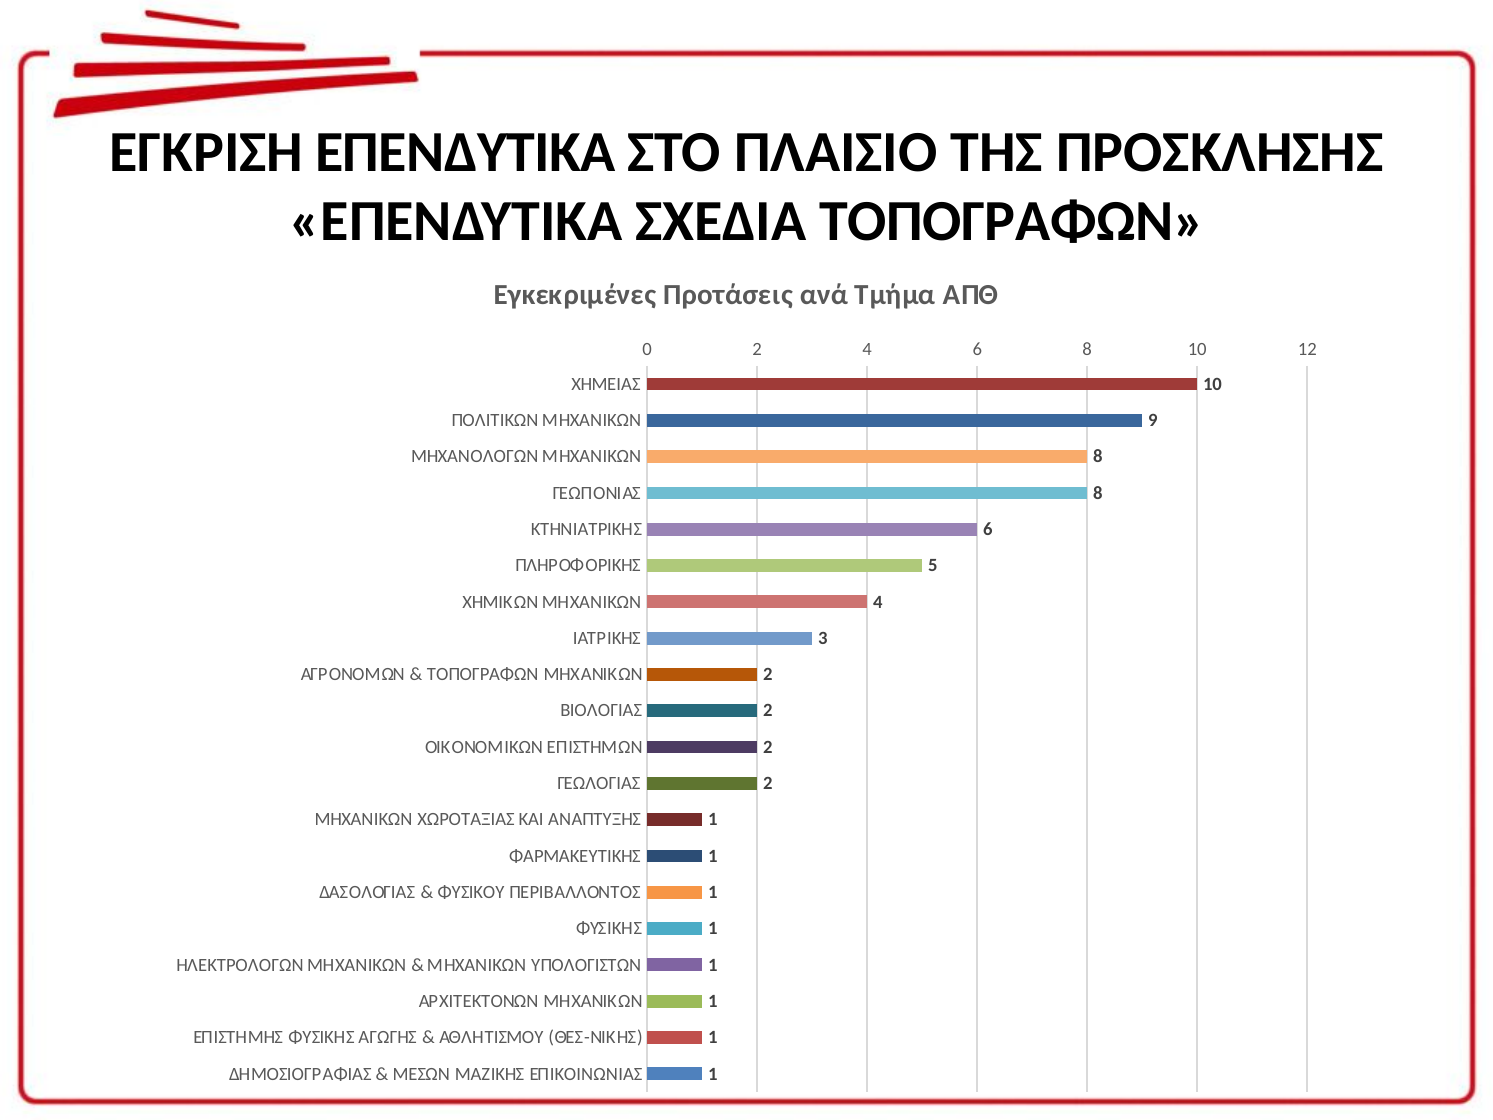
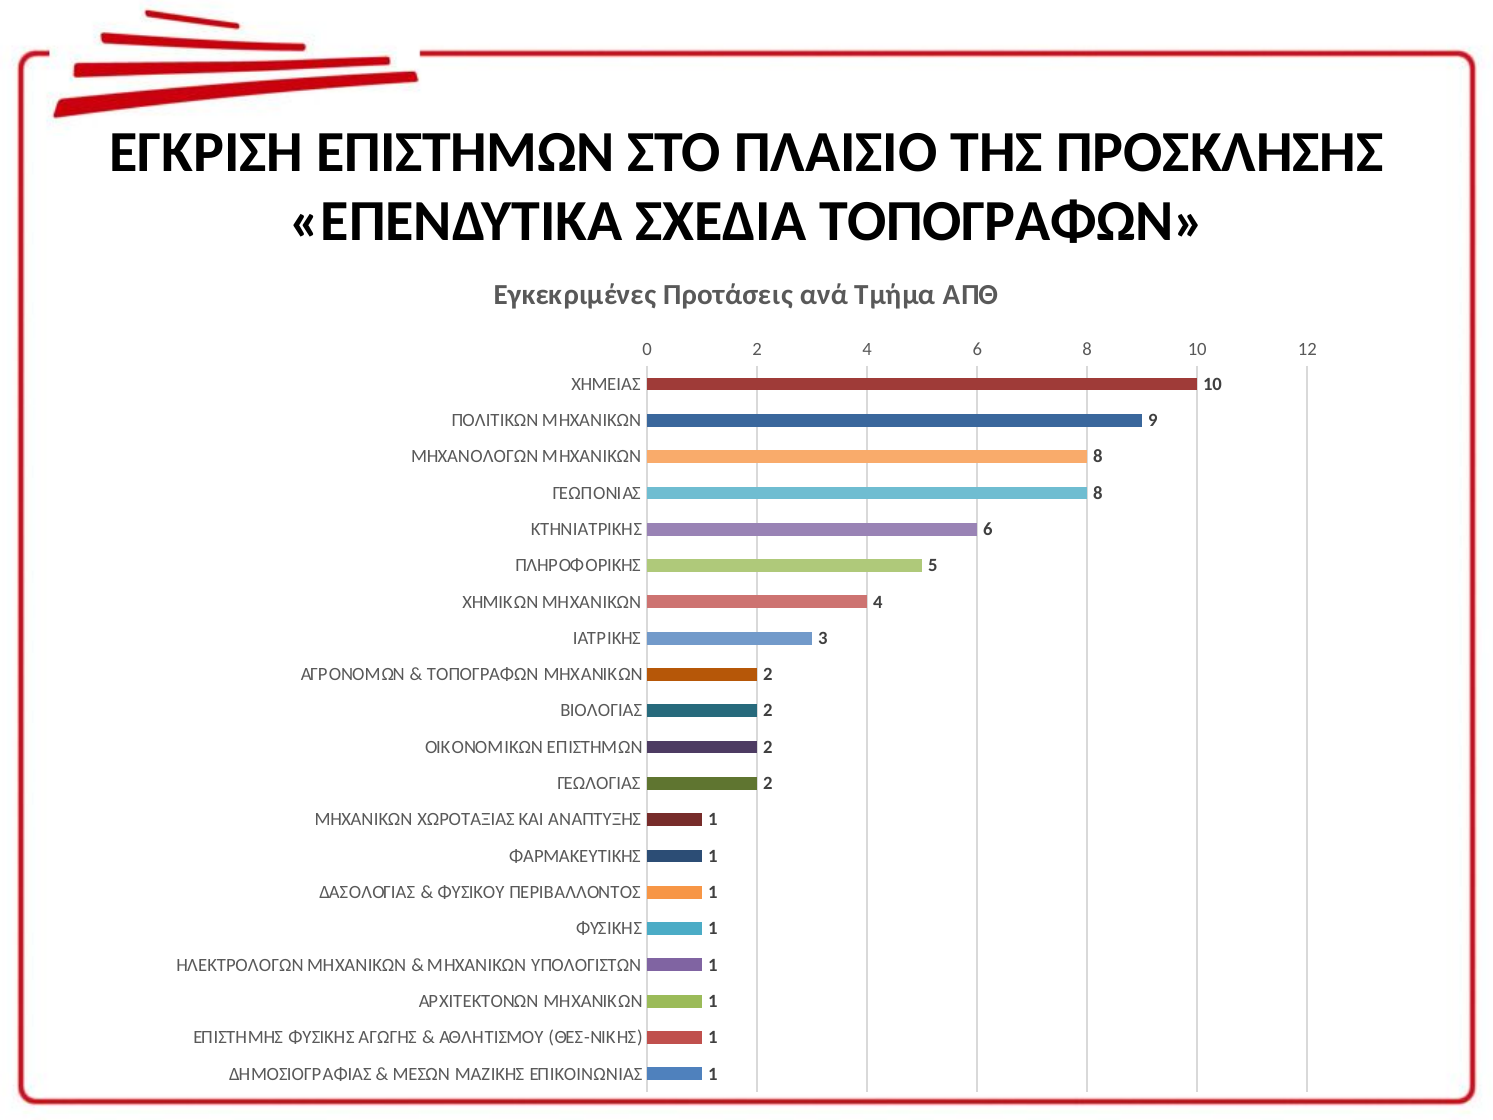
ΕΓΚΡΙΣΗ ΕΠΕΝΔΥΤΙΚΑ: ΕΠΕΝΔΥΤΙΚΑ -> ΕΠΙΣΤΗΜΩΝ
